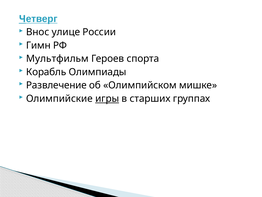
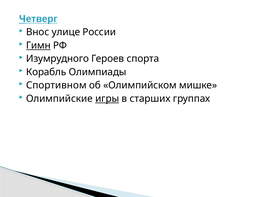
Гимн underline: none -> present
Мультфильм: Мультфильм -> Изумрудного
Развлечение: Развлечение -> Спортивном
